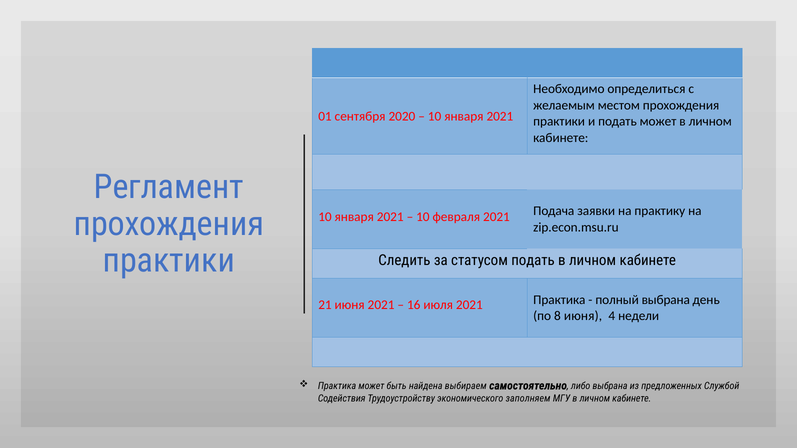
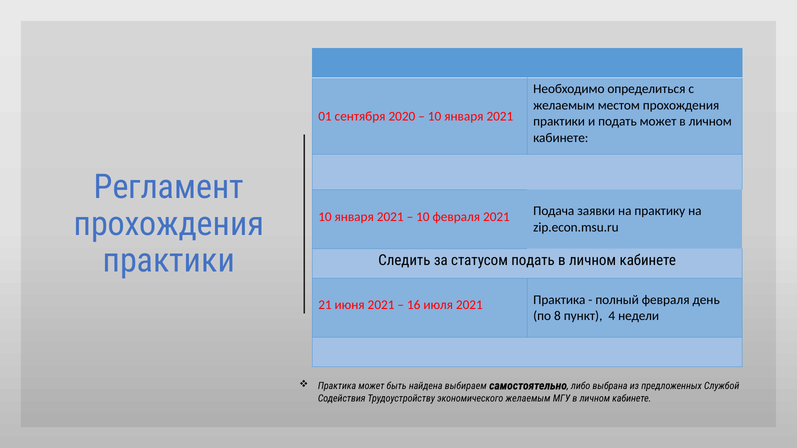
полный выбрана: выбрана -> февраля
8 июня: июня -> пункт
экономического заполняем: заполняем -> желаемым
